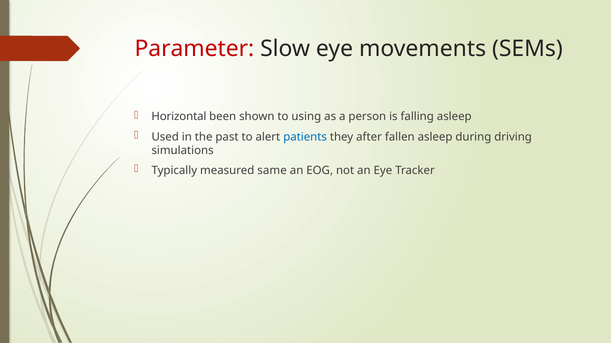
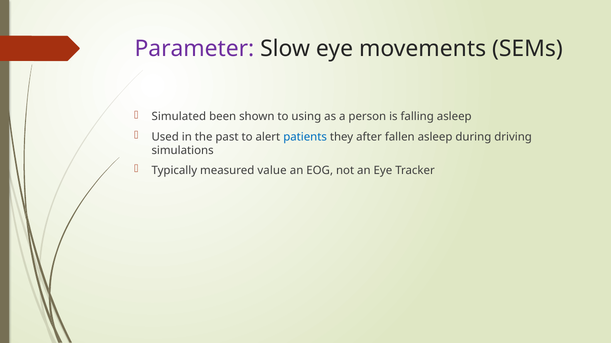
Parameter colour: red -> purple
Horizontal: Horizontal -> Simulated
same: same -> value
